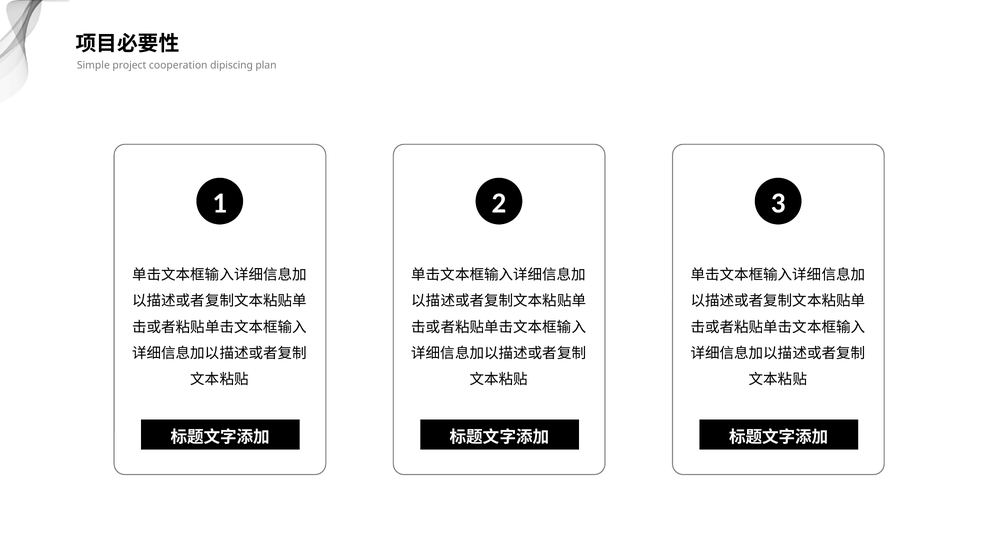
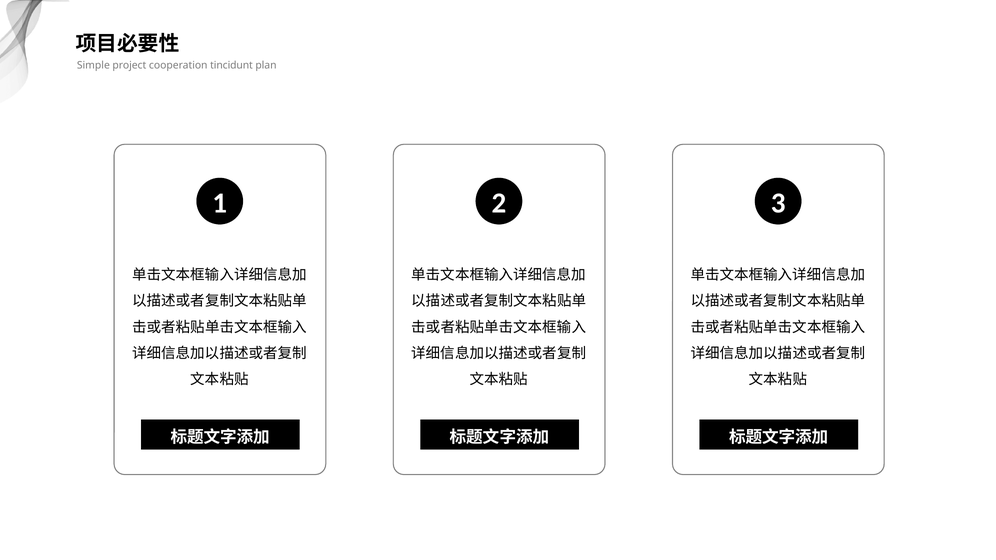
dipiscing: dipiscing -> tincidunt
